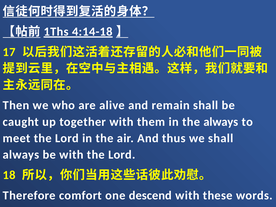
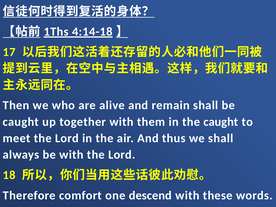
the always: always -> caught
